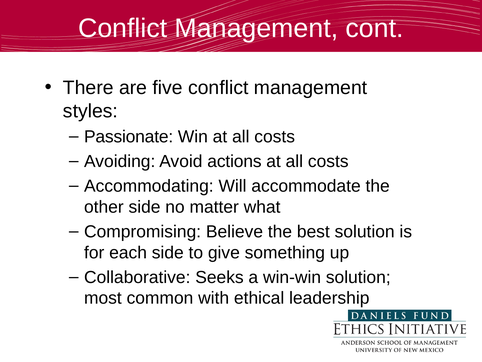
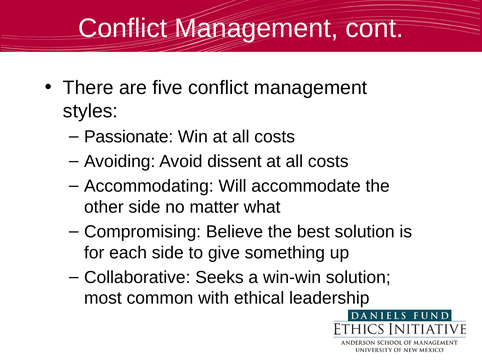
actions: actions -> dissent
